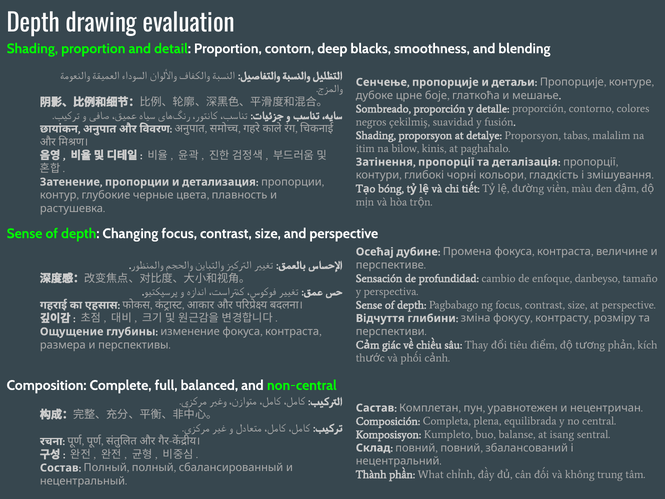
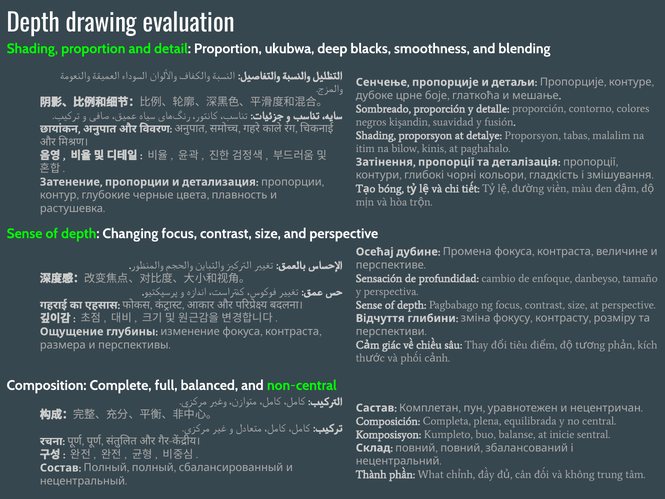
contorn: contorn -> ukubwa
çekilmiş: çekilmiş -> kişandin
isang: isang -> inicie
